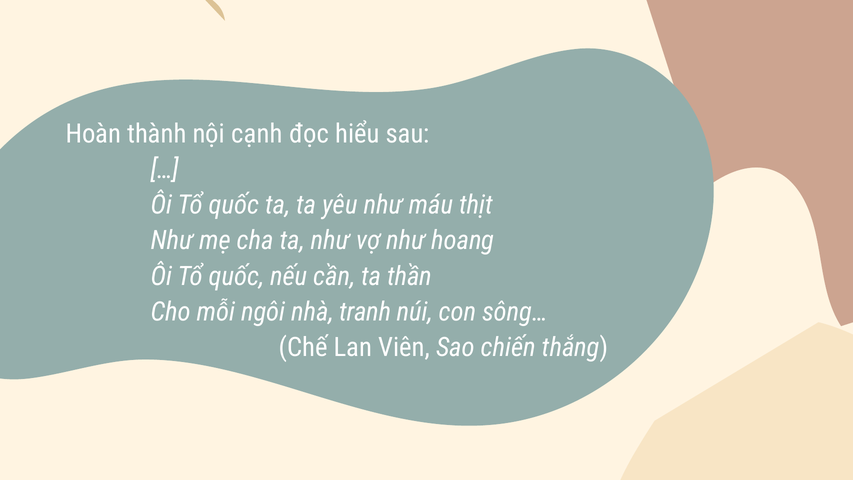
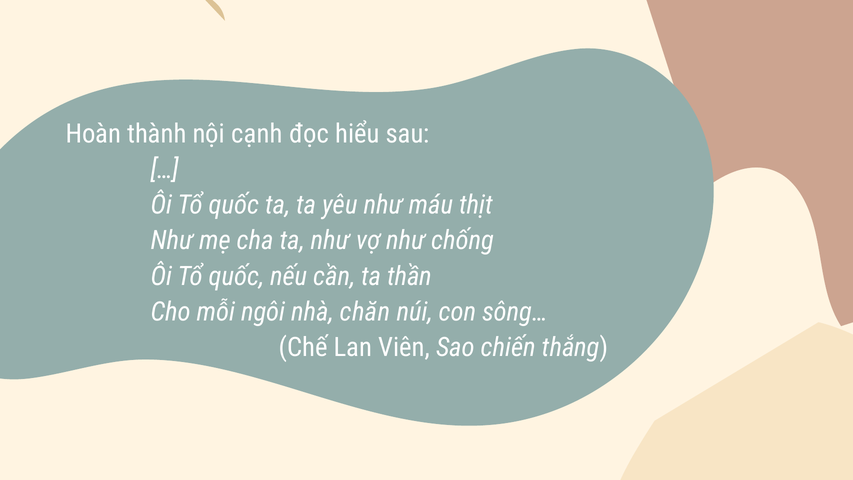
hoang: hoang -> chống
tranh: tranh -> chăn
